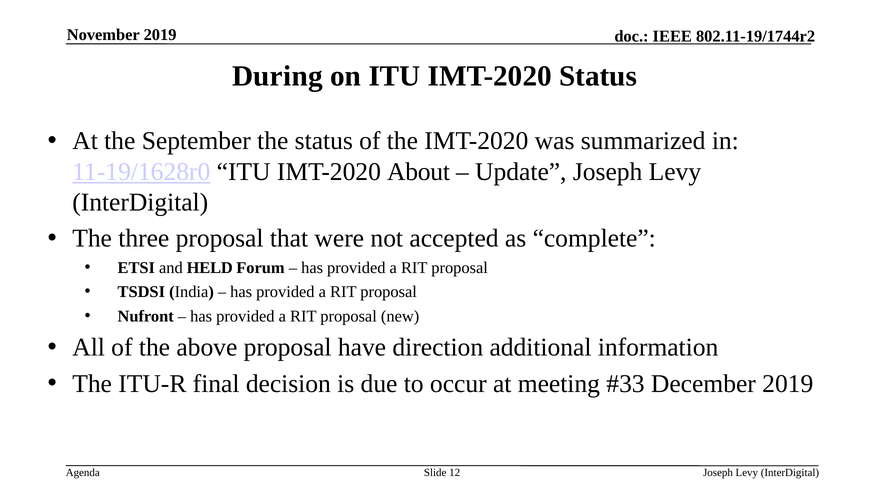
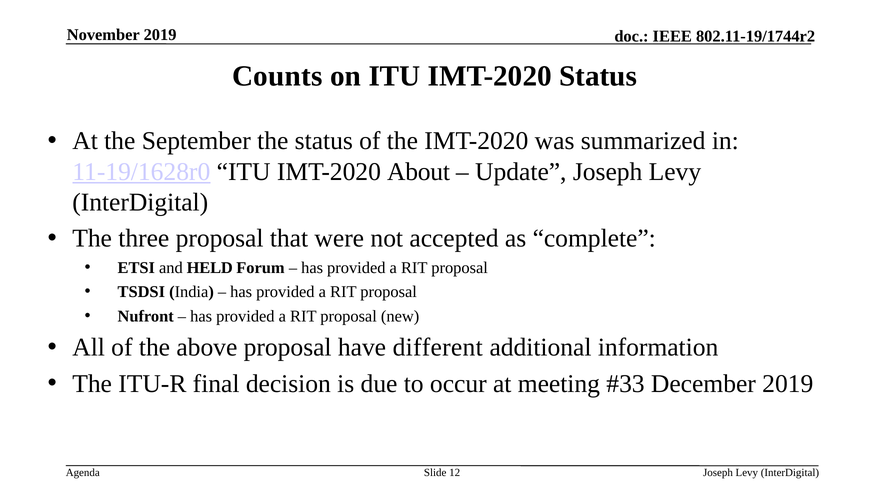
During: During -> Counts
direction: direction -> different
